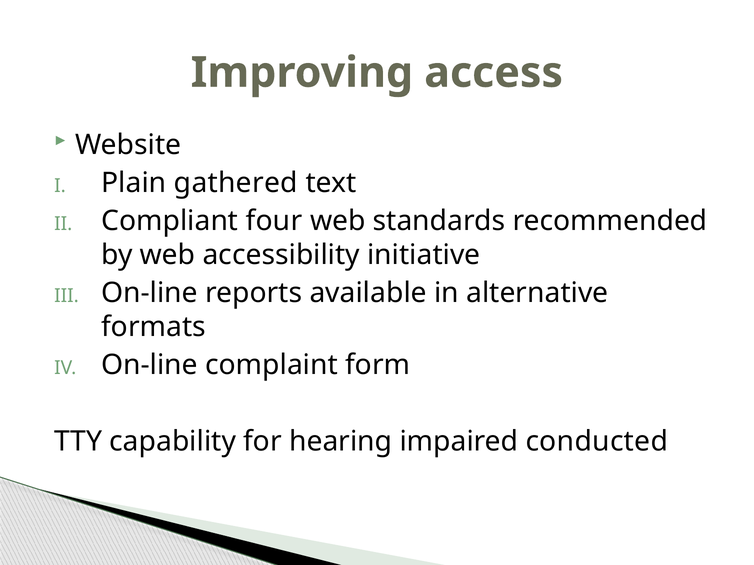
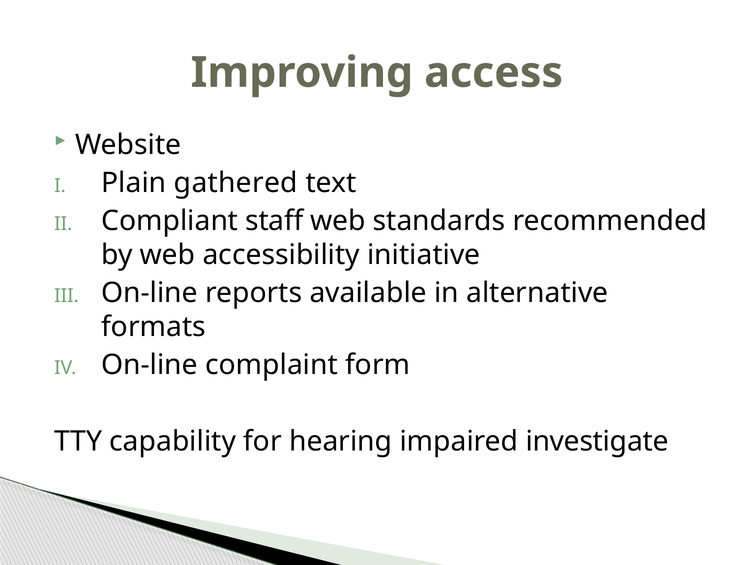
four: four -> staff
conducted: conducted -> investigate
